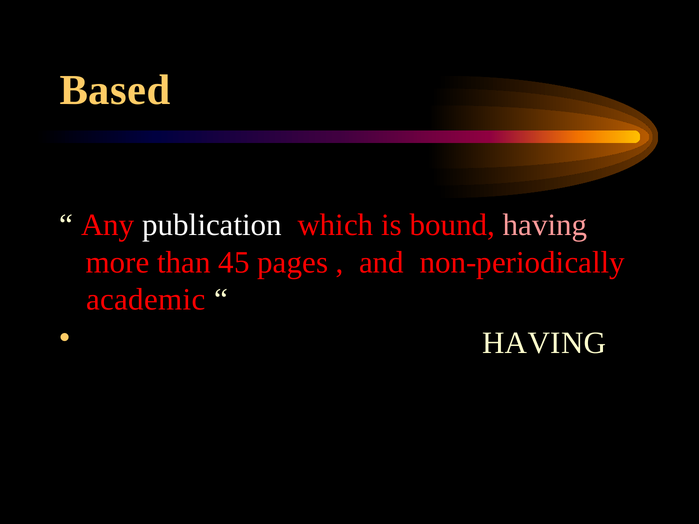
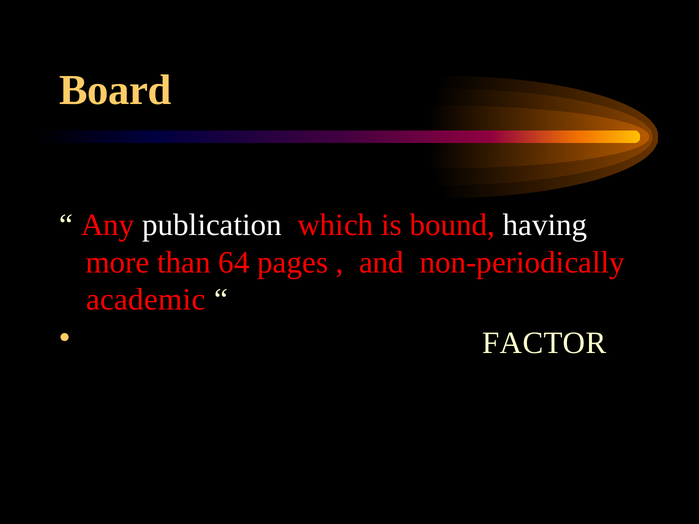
Based: Based -> Board
having at (545, 225) colour: pink -> white
45: 45 -> 64
HAVING at (544, 343): HAVING -> FACTOR
